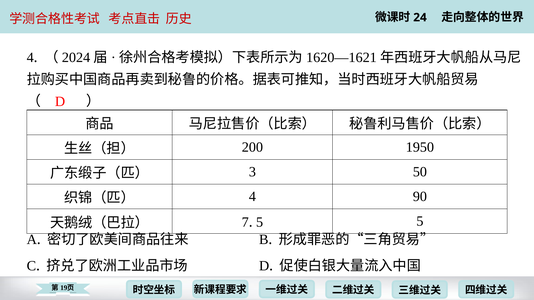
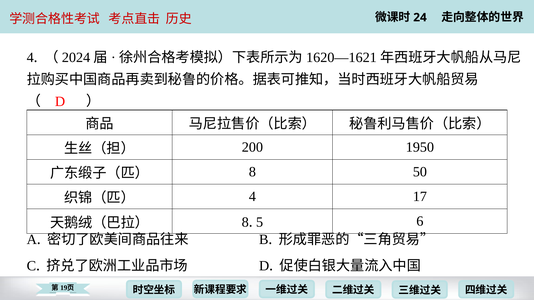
3 at (252, 172): 3 -> 8
90: 90 -> 17
7 at (245, 222): 7 -> 8
5 5: 5 -> 6
